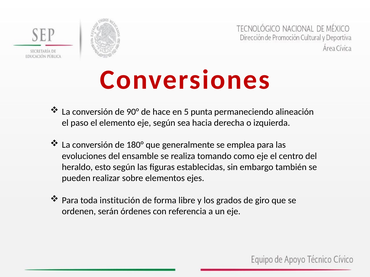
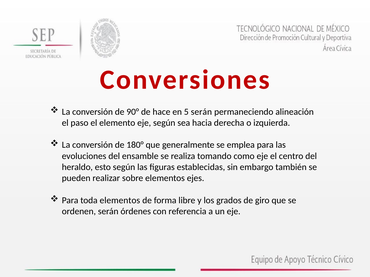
5 punta: punta -> serán
toda institución: institución -> elementos
